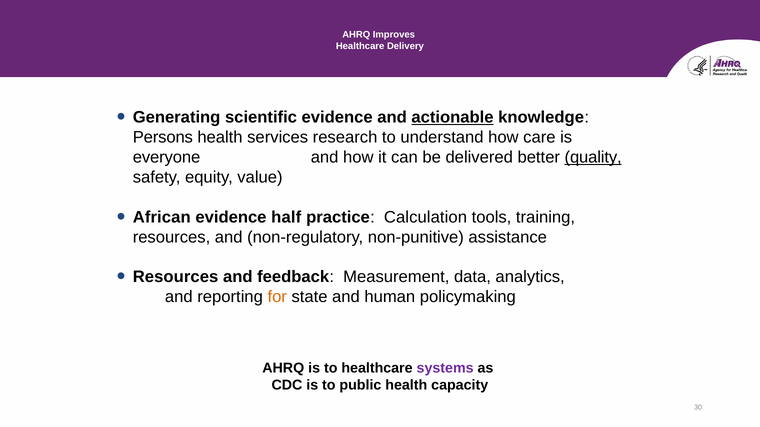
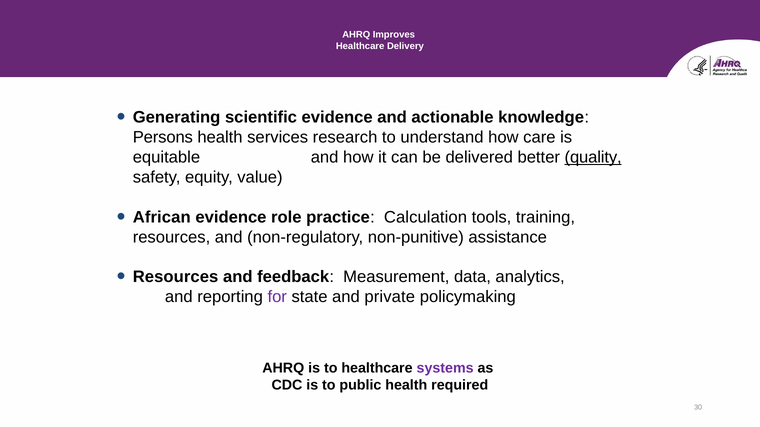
actionable underline: present -> none
everyone: everyone -> equitable
half: half -> role
for colour: orange -> purple
human: human -> private
capacity: capacity -> required
